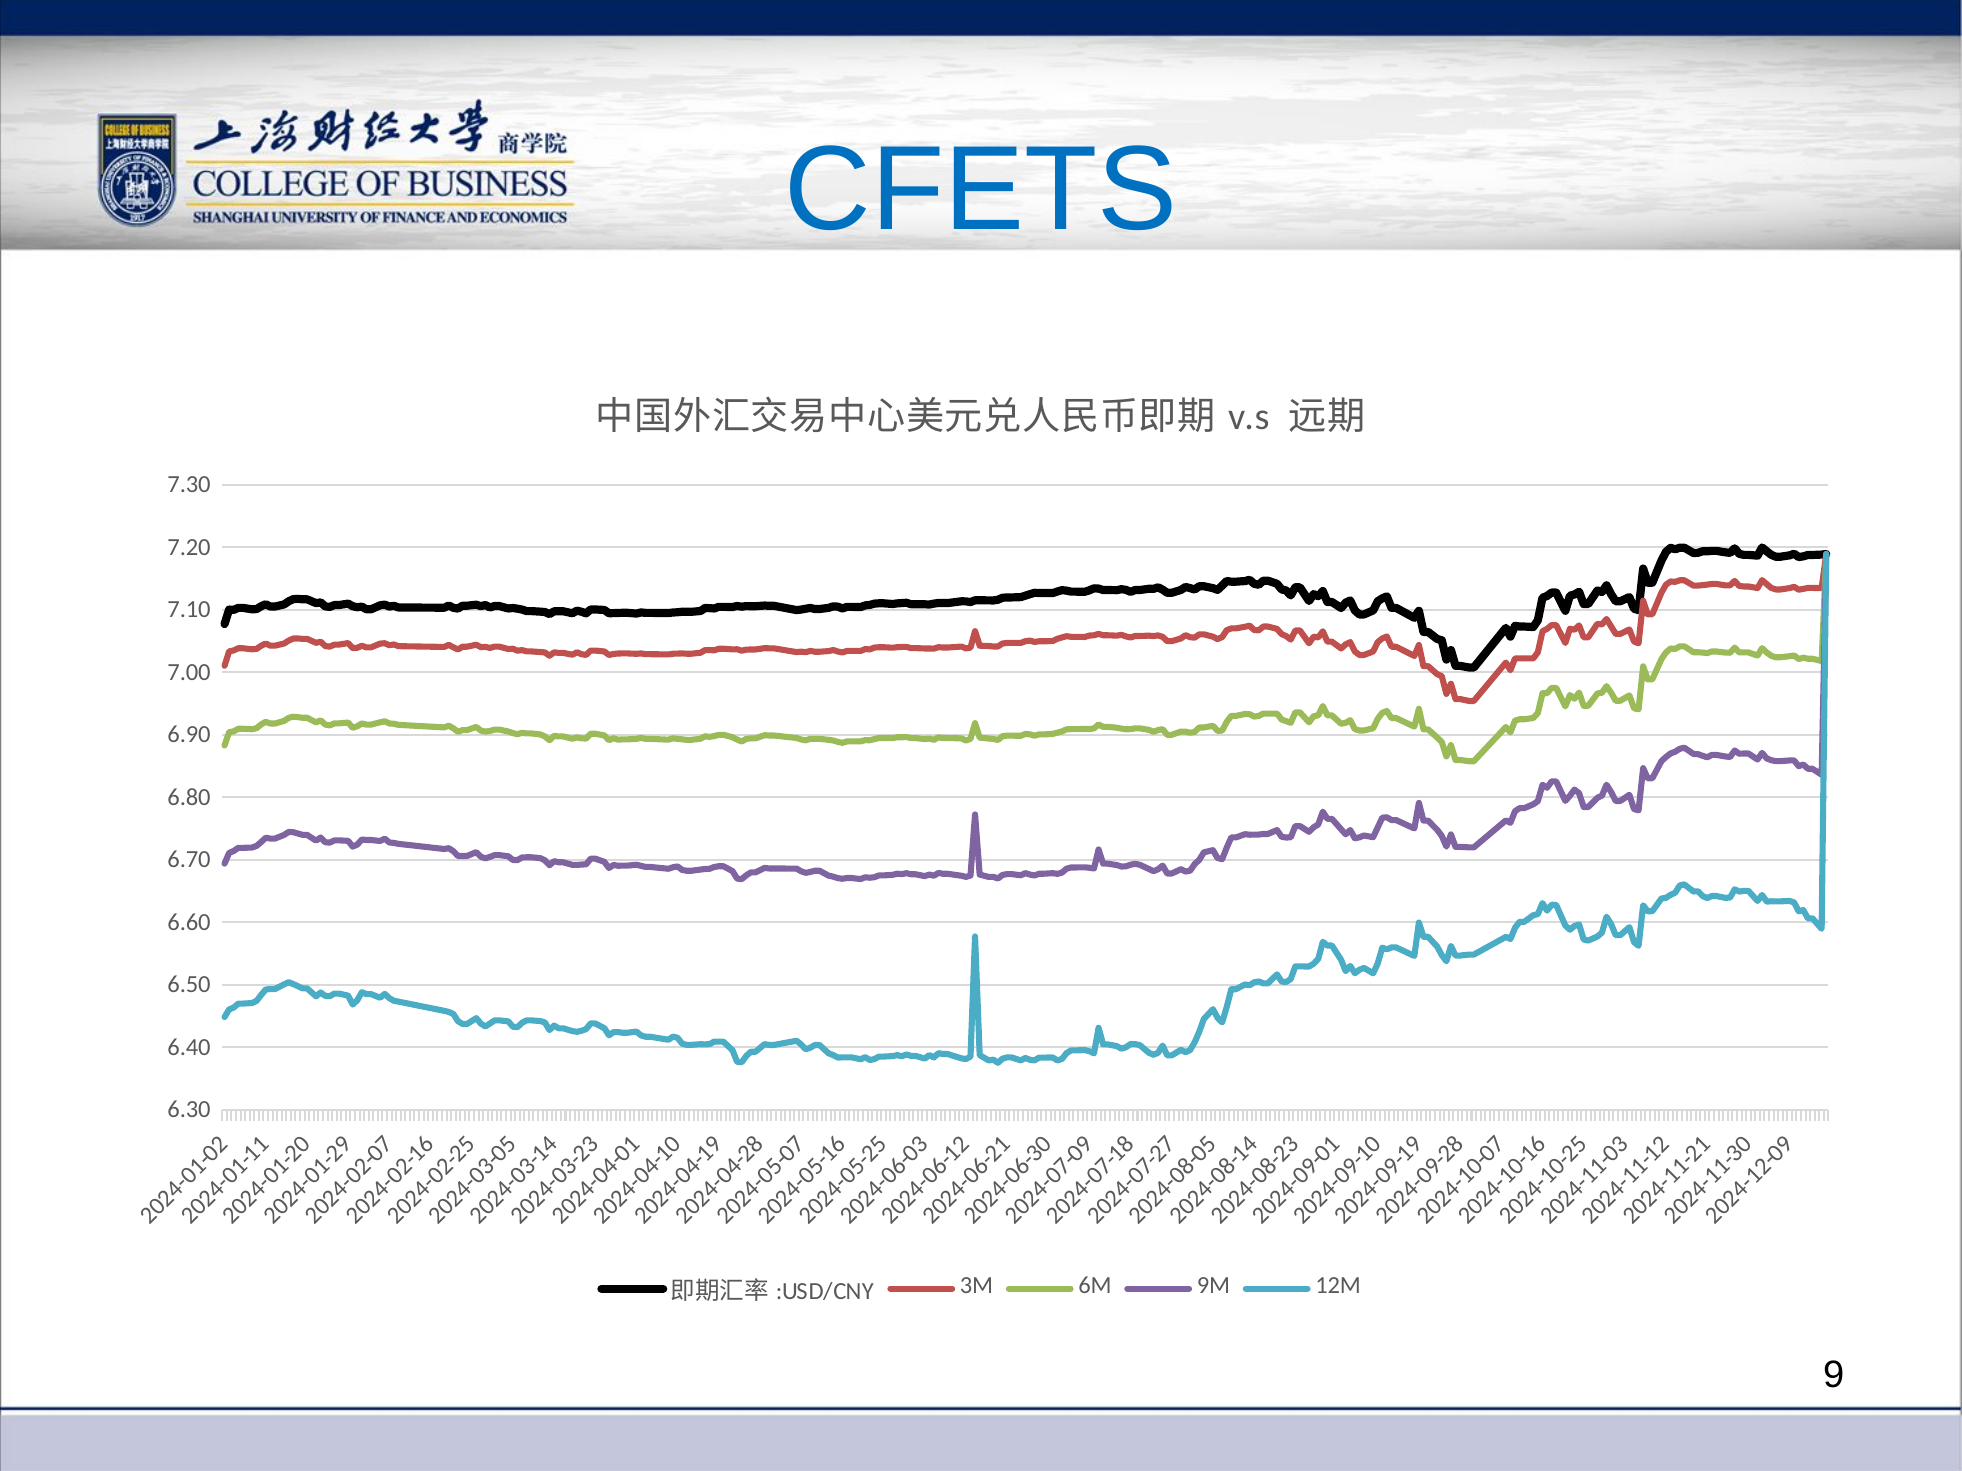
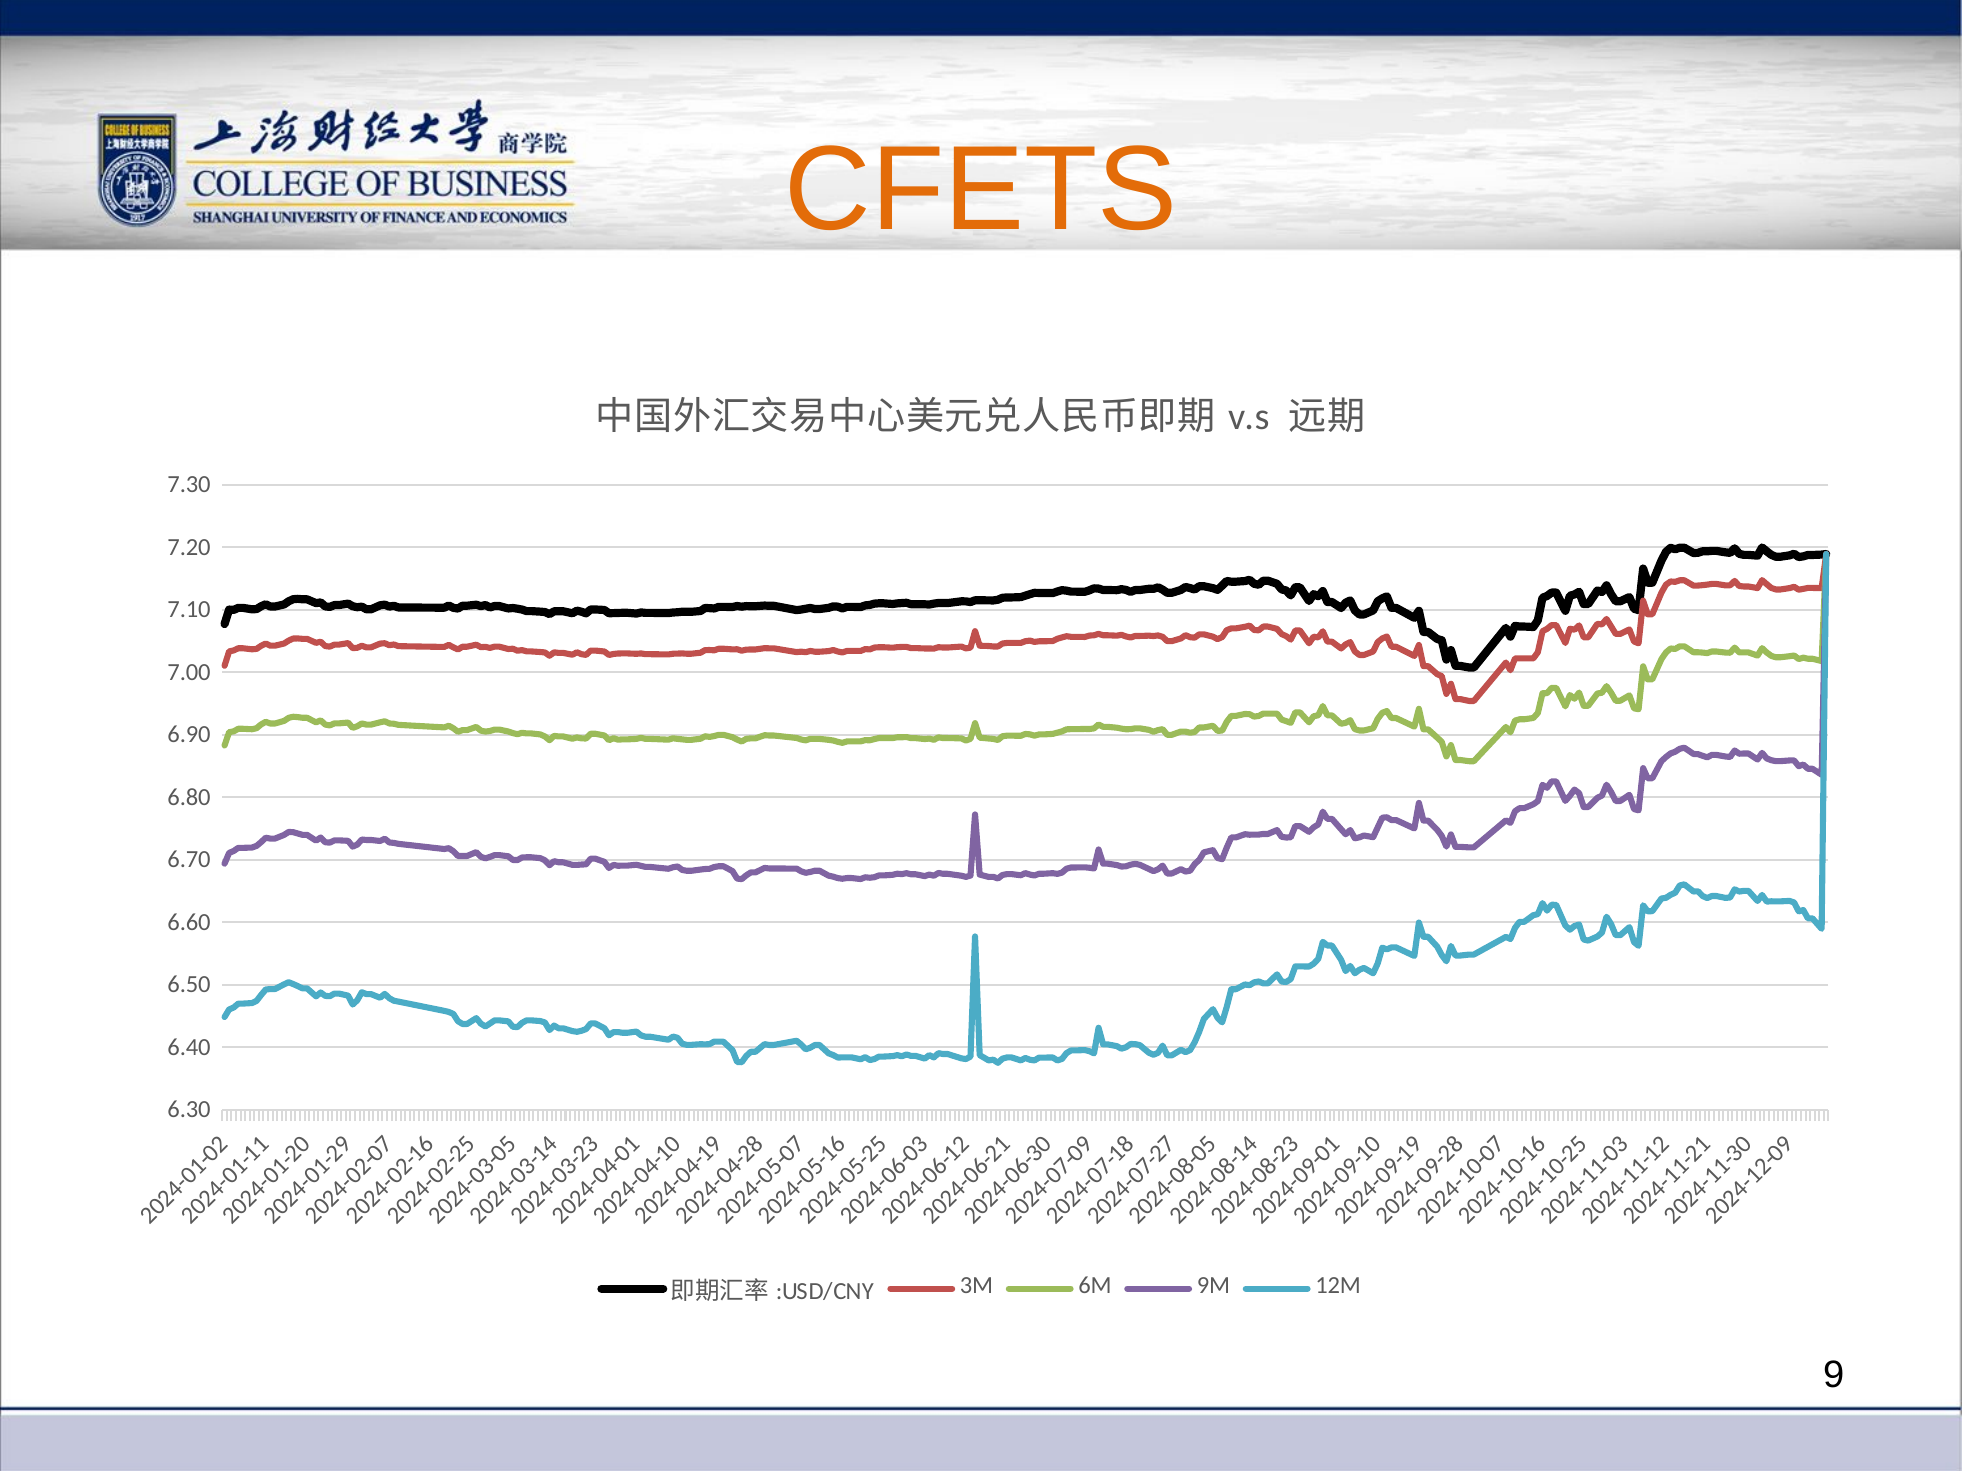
CFETS colour: blue -> orange
